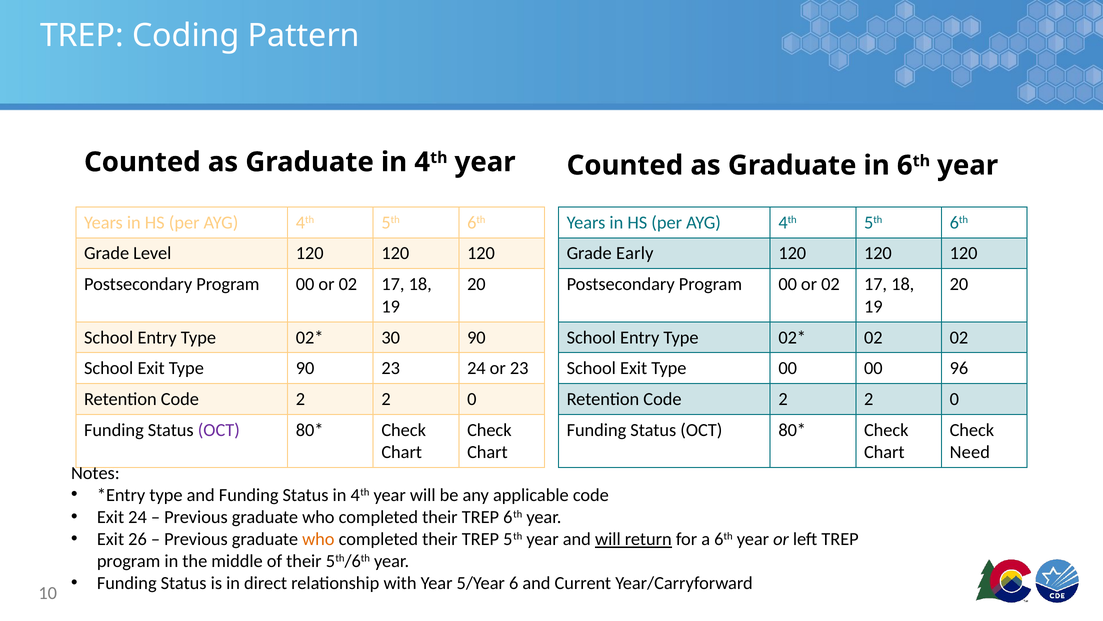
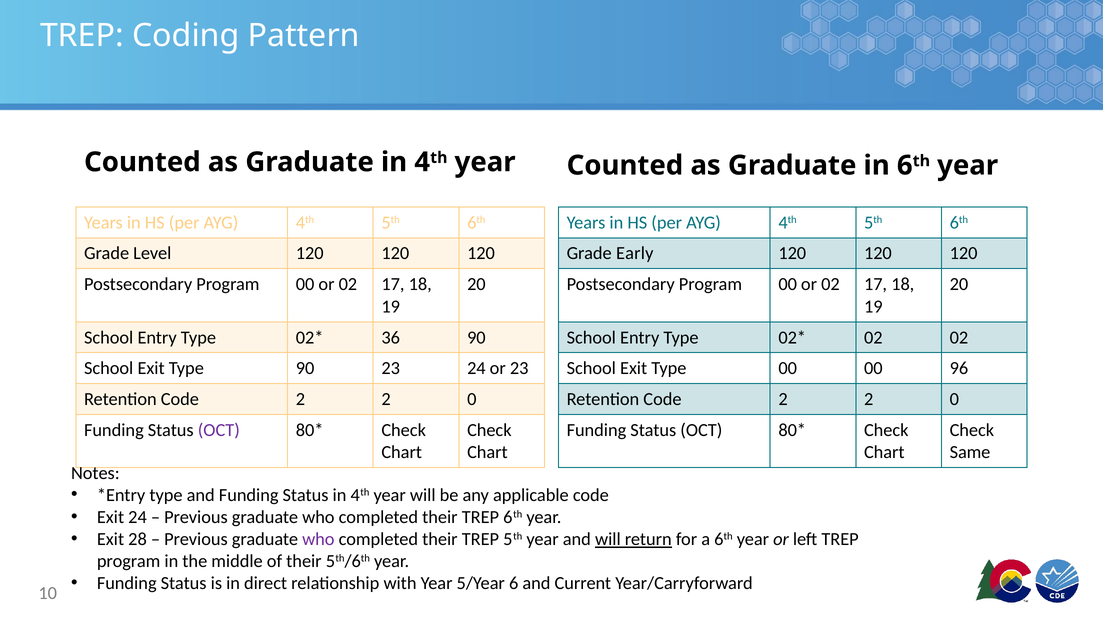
30: 30 -> 36
Need: Need -> Same
26: 26 -> 28
who at (318, 539) colour: orange -> purple
